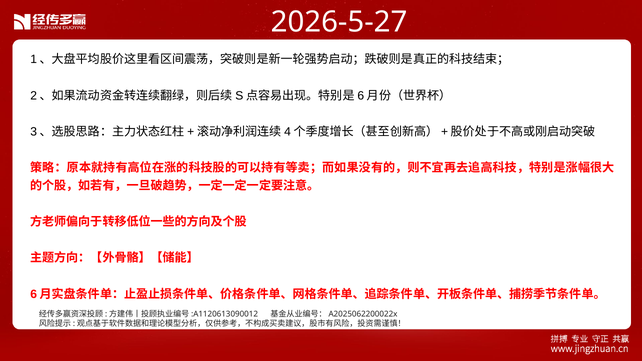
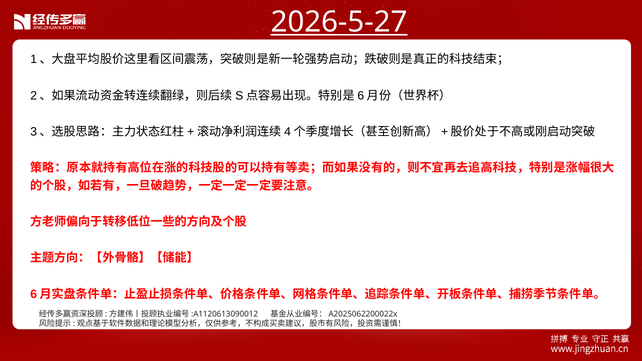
2026-5-27 underline: none -> present
